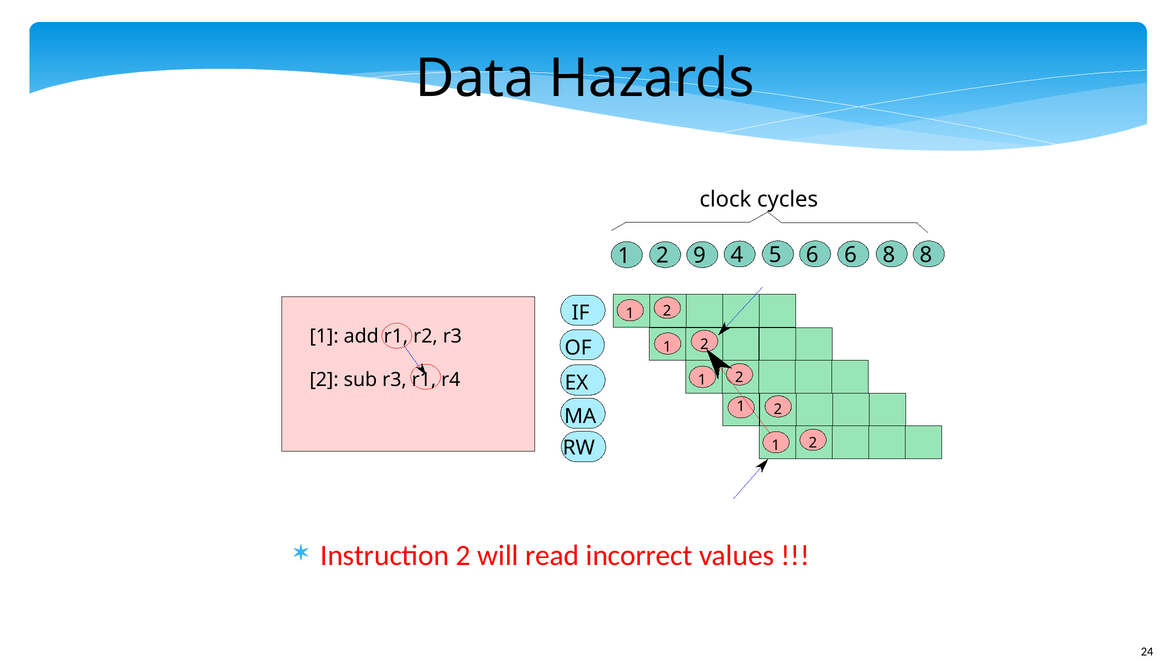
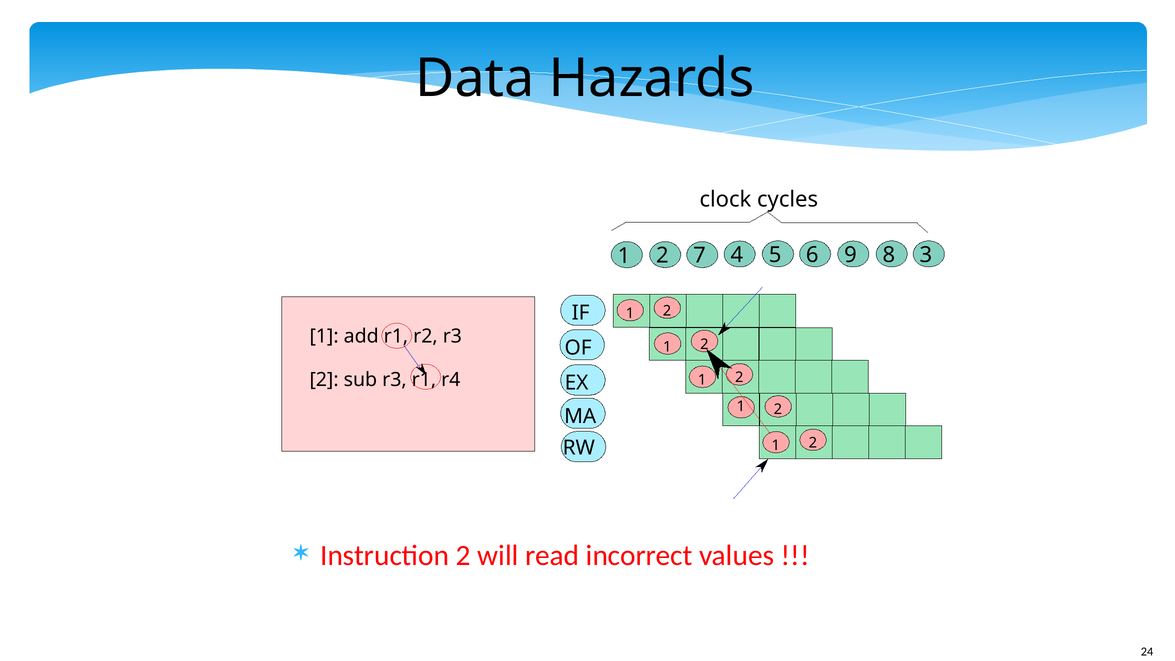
9: 9 -> 7
6 6: 6 -> 9
8 8: 8 -> 3
